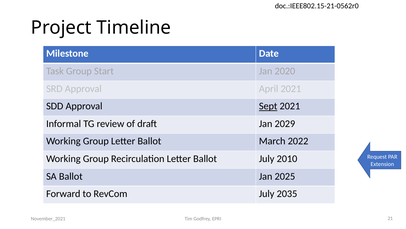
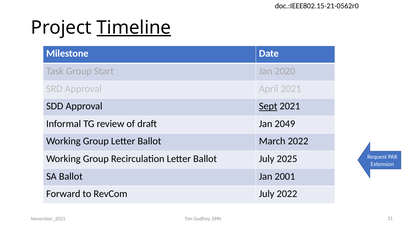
Timeline underline: none -> present
2029: 2029 -> 2049
2010: 2010 -> 2025
2025: 2025 -> 2001
July 2035: 2035 -> 2022
